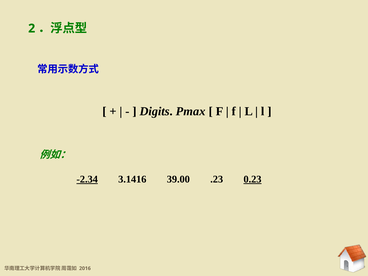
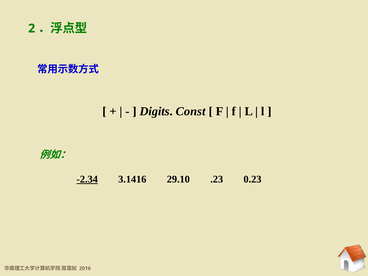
Pmax: Pmax -> Const
39.00: 39.00 -> 29.10
0.23 underline: present -> none
